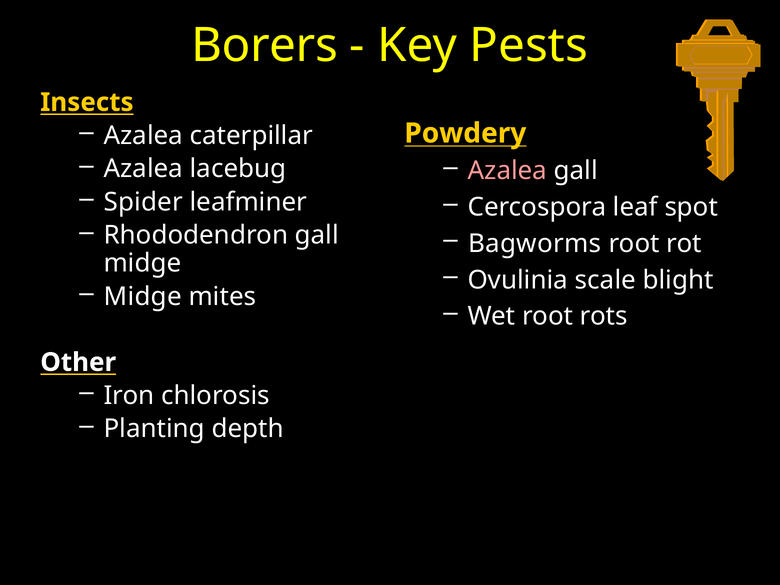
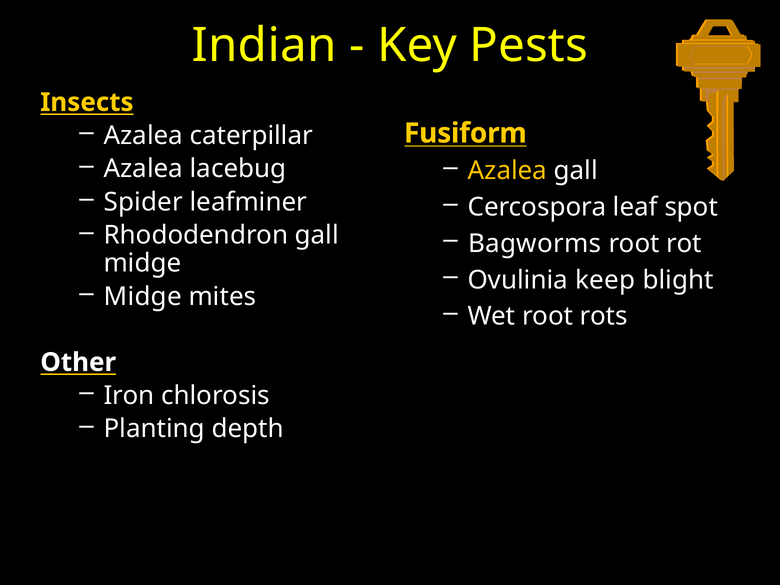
Borers: Borers -> Indian
Powdery: Powdery -> Fusiform
Azalea at (507, 171) colour: pink -> yellow
scale: scale -> keep
